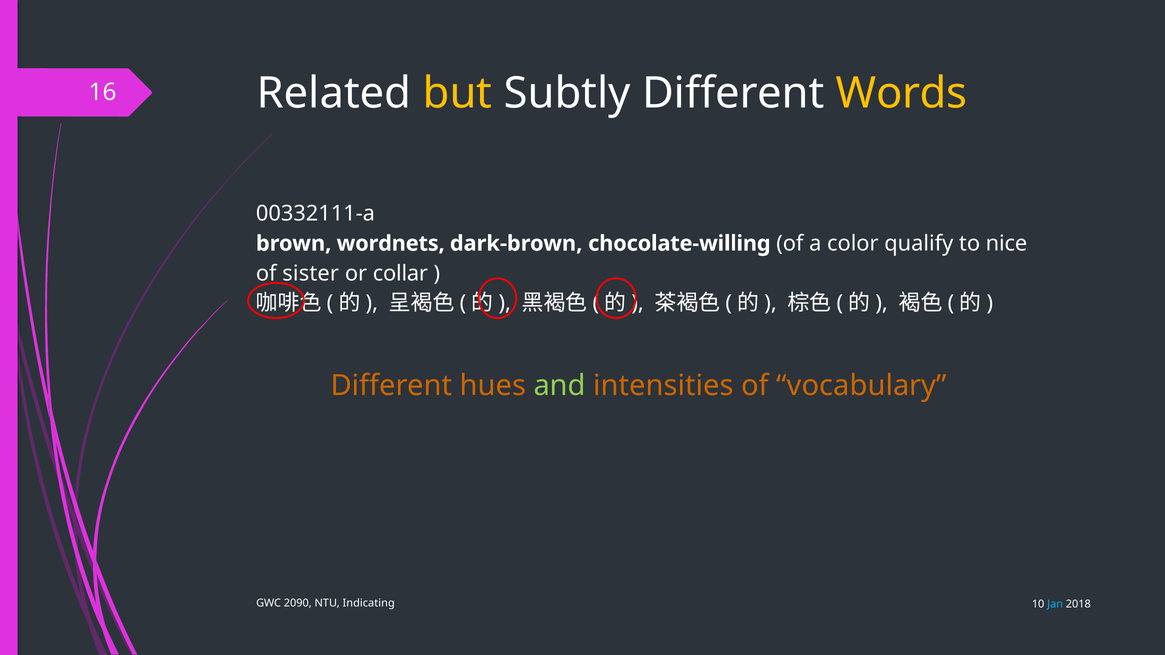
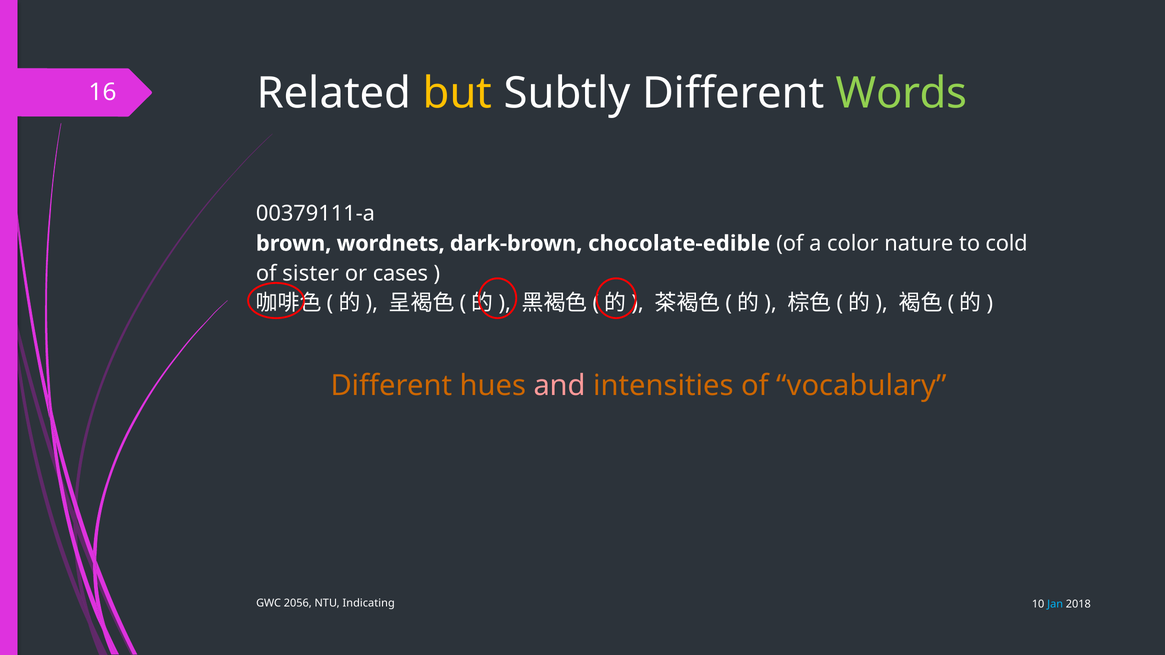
Words colour: yellow -> light green
00332111-a: 00332111-a -> 00379111-a
chocolate-willing: chocolate-willing -> chocolate-edible
qualify: qualify -> nature
nice: nice -> cold
collar: collar -> cases
and colour: light green -> pink
2090: 2090 -> 2056
